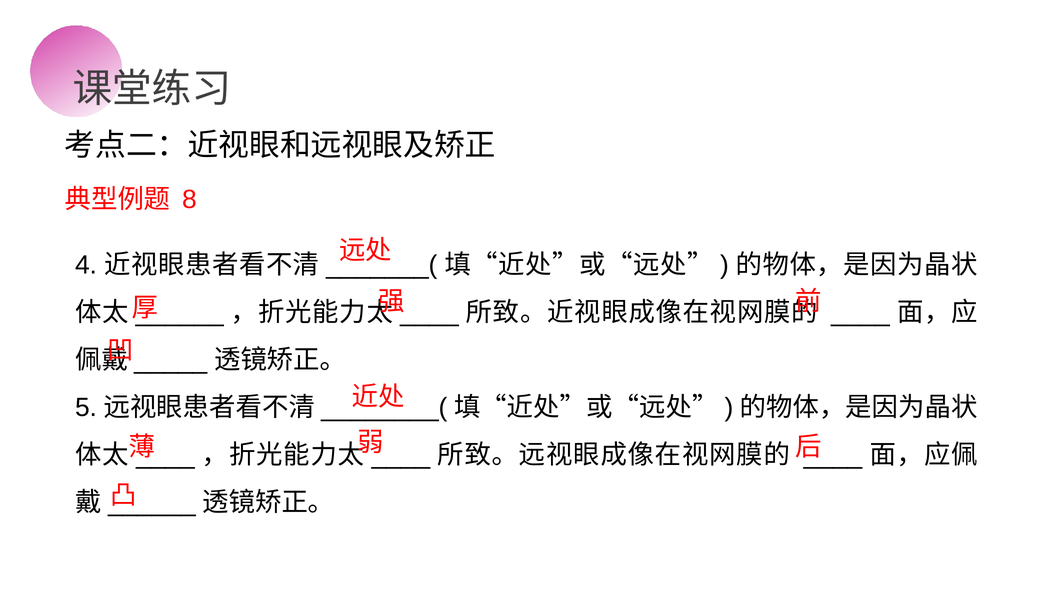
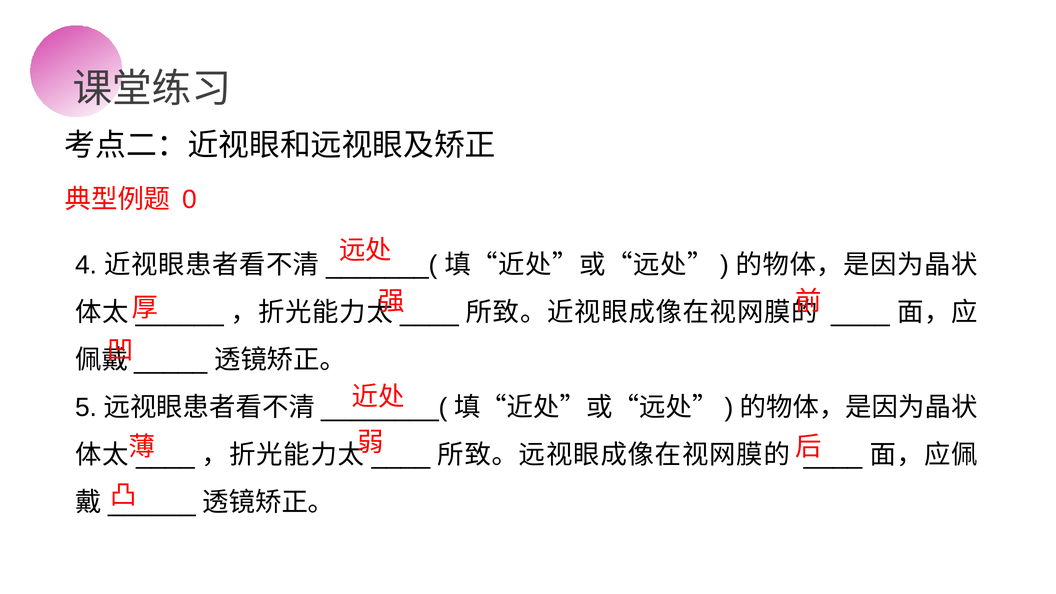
8: 8 -> 0
